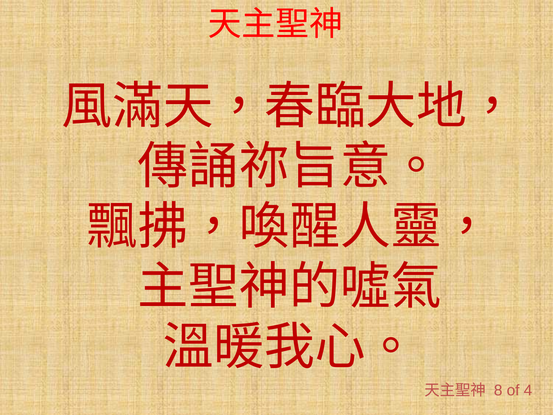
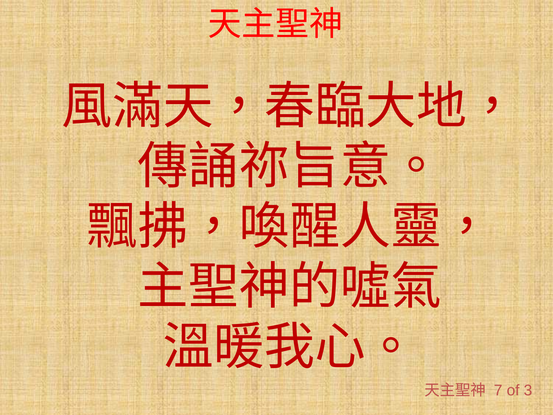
8: 8 -> 7
4: 4 -> 3
